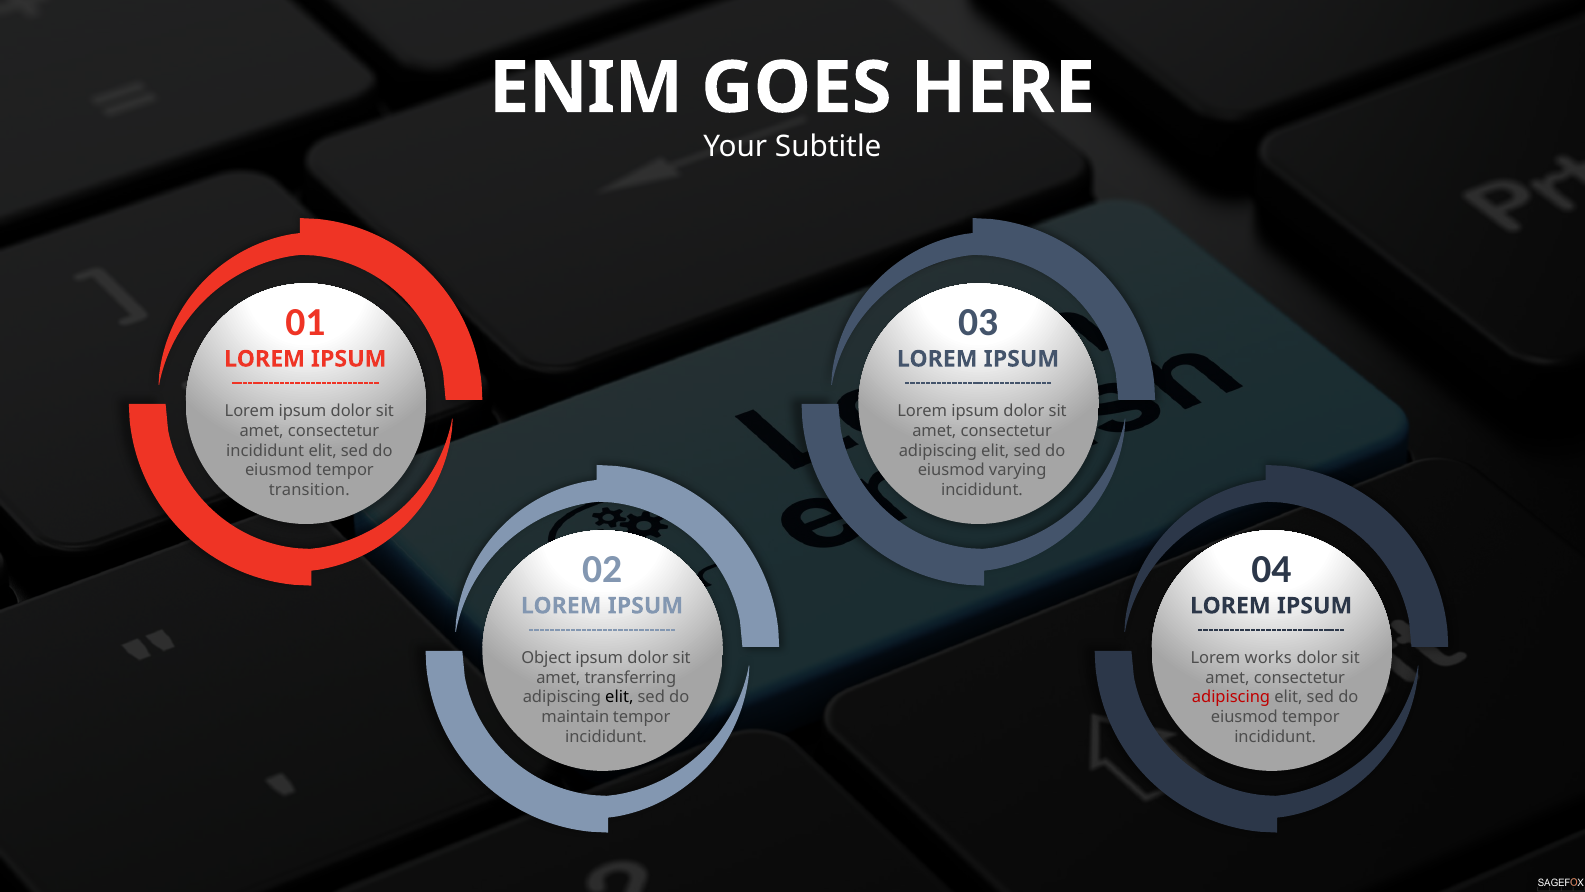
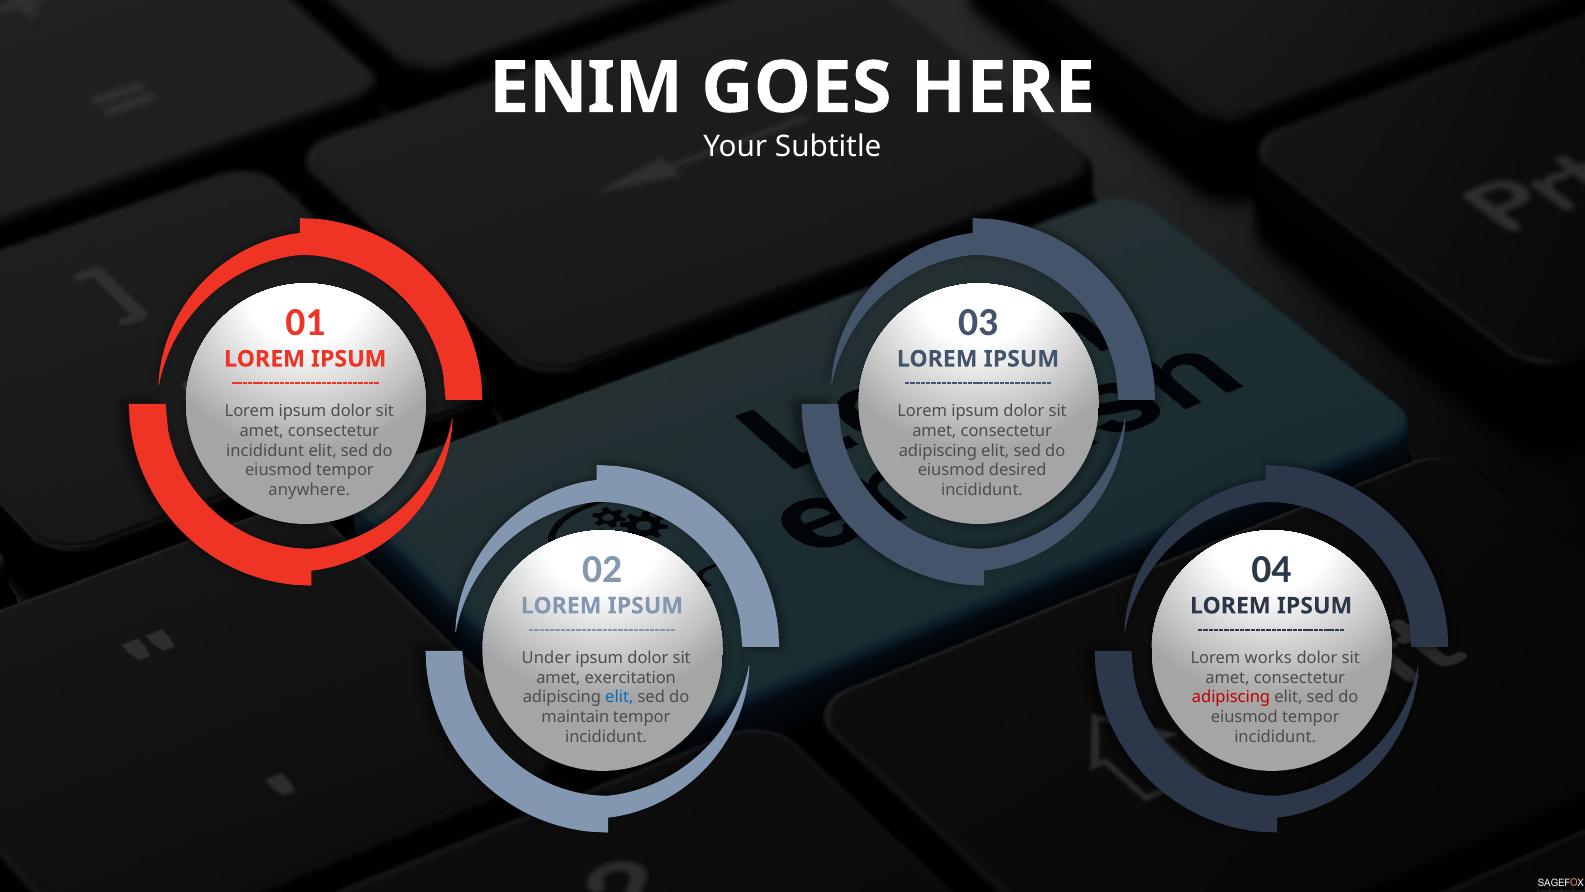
varying: varying -> desired
transition: transition -> anywhere
Object: Object -> Under
transferring: transferring -> exercitation
elit at (619, 697) colour: black -> blue
